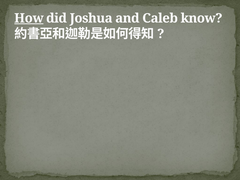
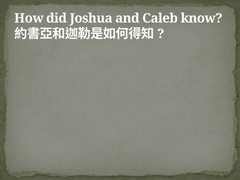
How underline: present -> none
